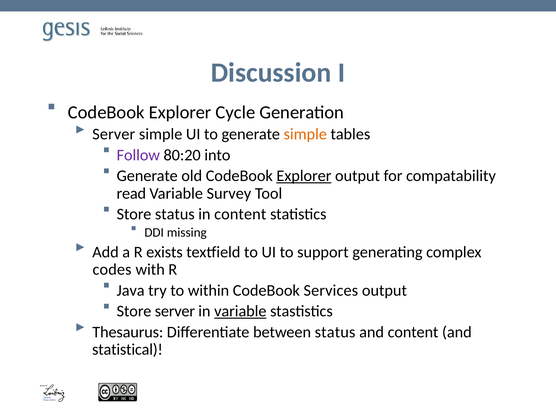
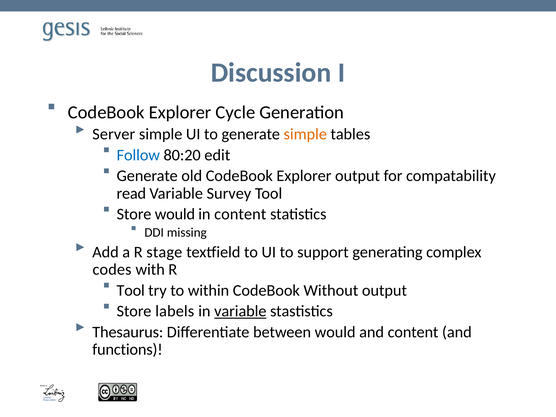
Follow colour: purple -> blue
into: into -> edit
Explorer at (304, 176) underline: present -> none
Store status: status -> would
exists: exists -> stage
Java at (131, 290): Java -> Tool
Services: Services -> Without
Store server: server -> labels
between status: status -> would
statistical: statistical -> functions
